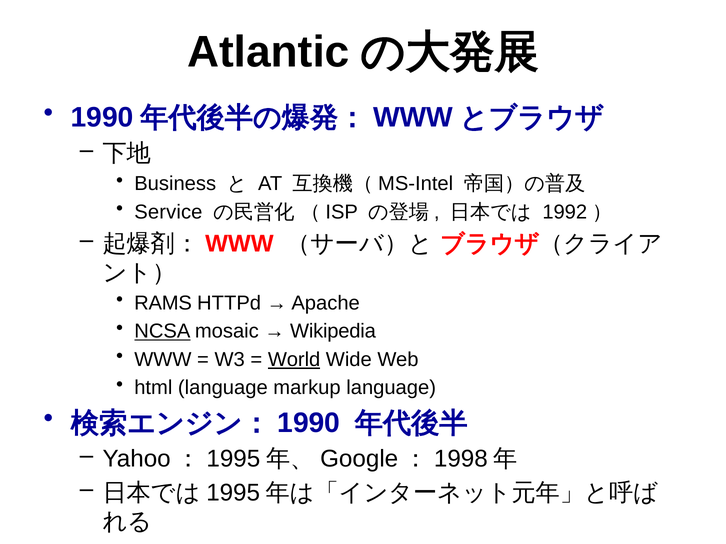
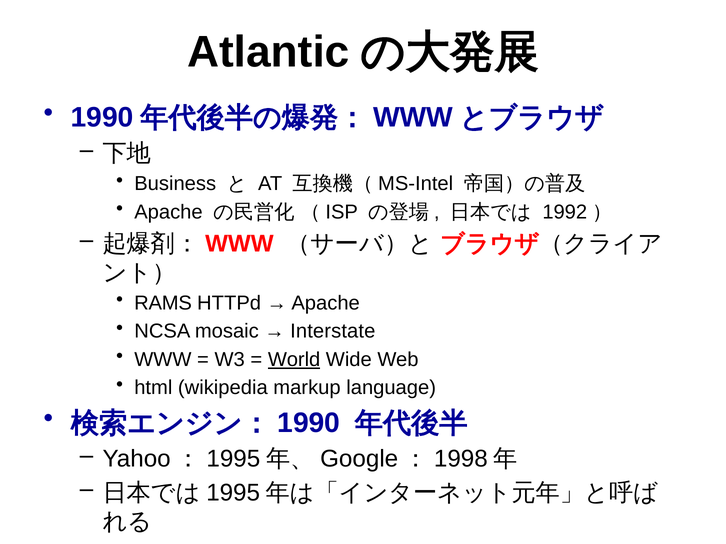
Service at (168, 212): Service -> Apache
NCSA underline: present -> none
Wikipedia: Wikipedia -> Interstate
html language: language -> wikipedia
